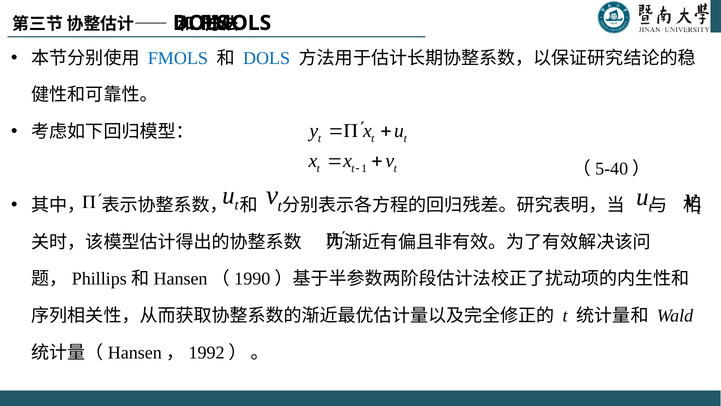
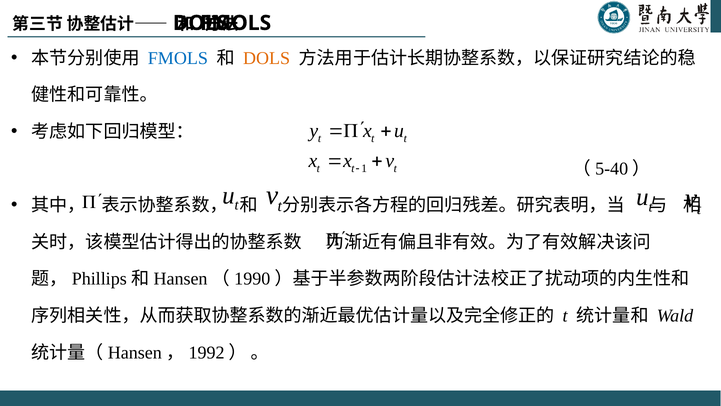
DOLS at (267, 58) colour: blue -> orange
